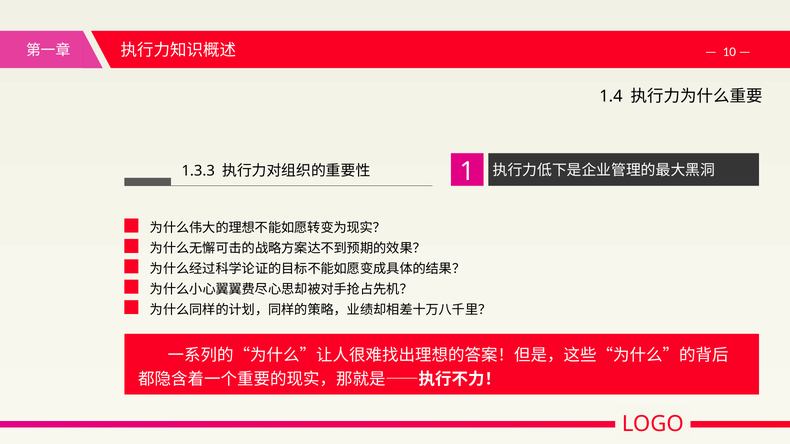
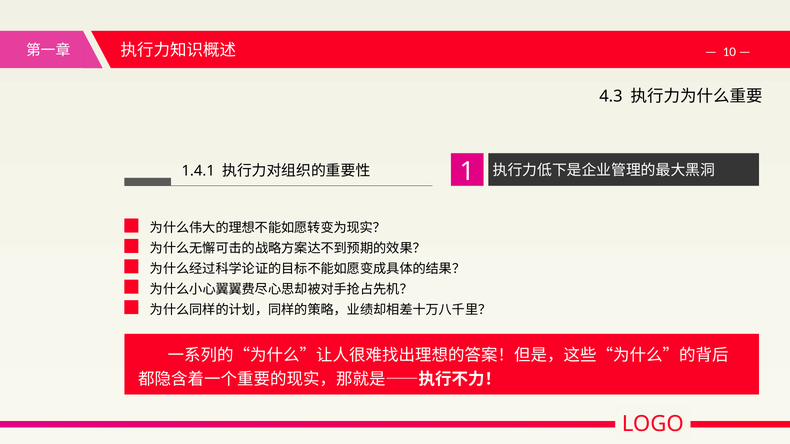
1.4: 1.4 -> 4.3
1.3.3: 1.3.3 -> 1.4.1
